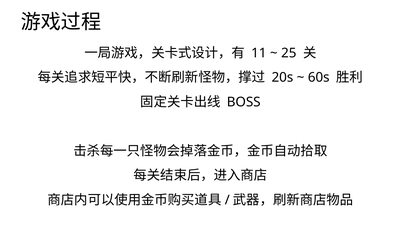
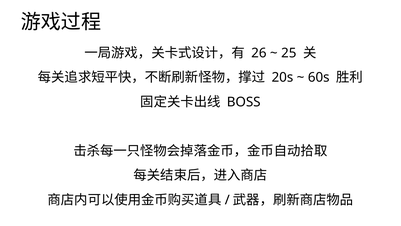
11: 11 -> 26
